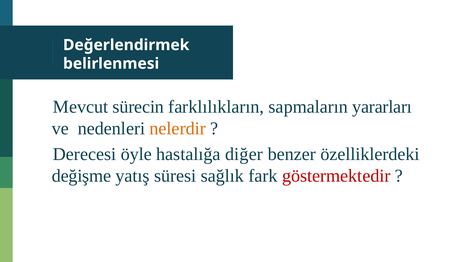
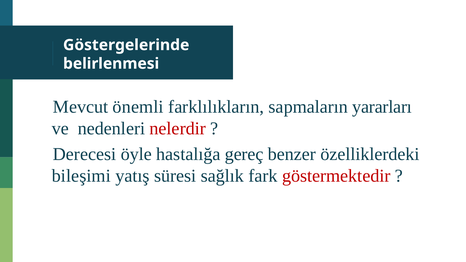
Değerlendirmek: Değerlendirmek -> Göstergelerinde
sürecin: sürecin -> önemli
nelerdir colour: orange -> red
diğer: diğer -> gereç
değişme: değişme -> bileşimi
